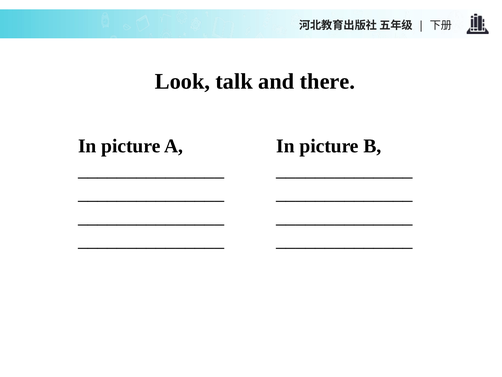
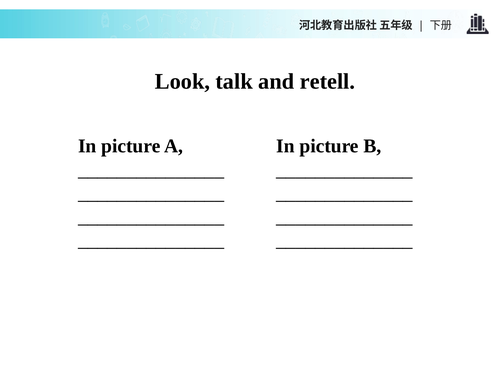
there: there -> retell
